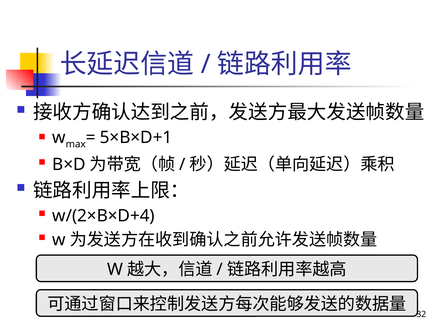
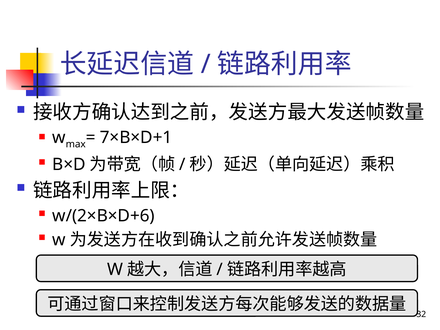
5×B×D+1: 5×B×D+1 -> 7×B×D+1
w/(2×B×D+4: w/(2×B×D+4 -> w/(2×B×D+6
